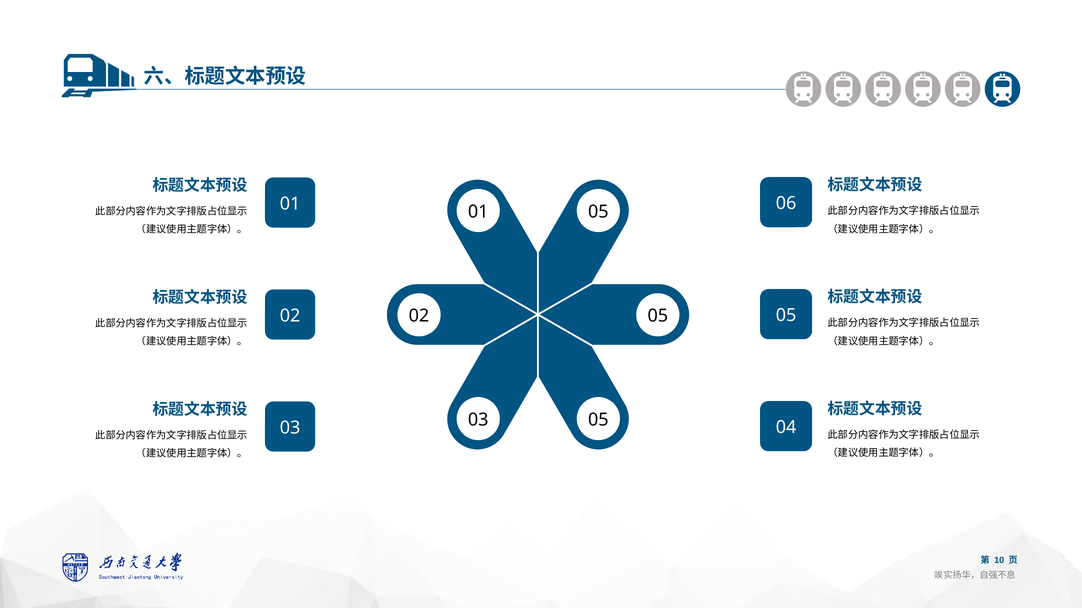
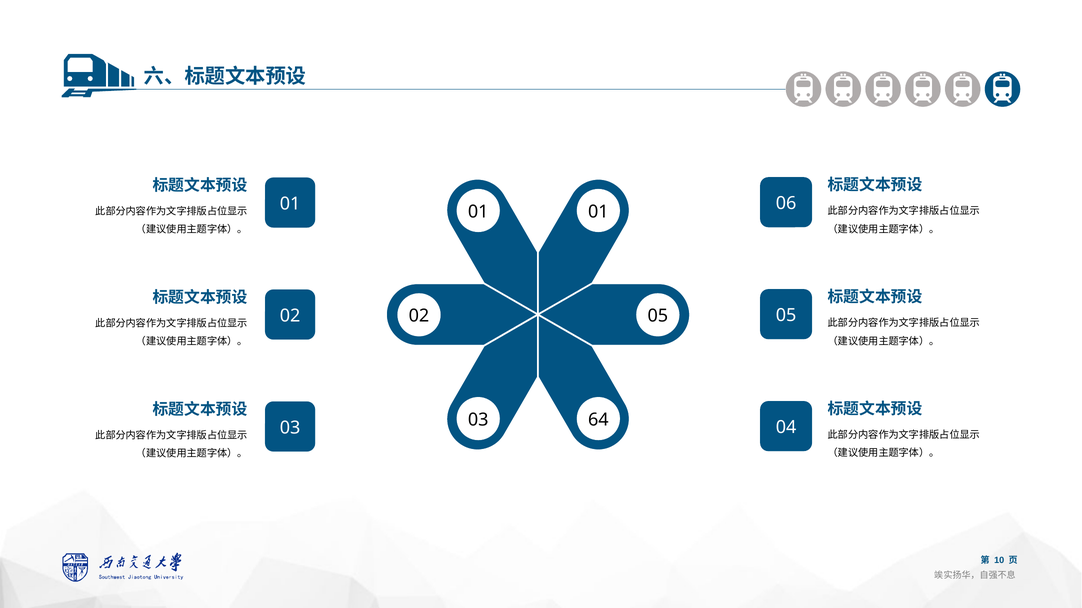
01 05: 05 -> 01
03 05: 05 -> 64
